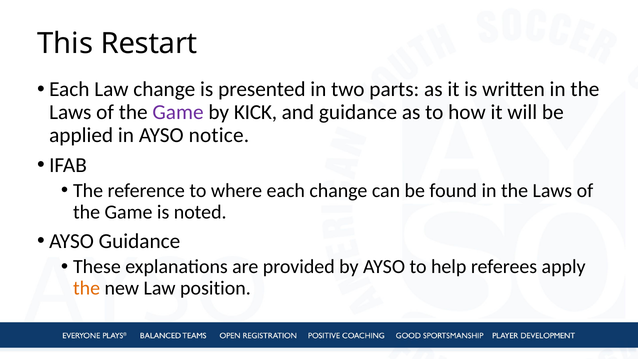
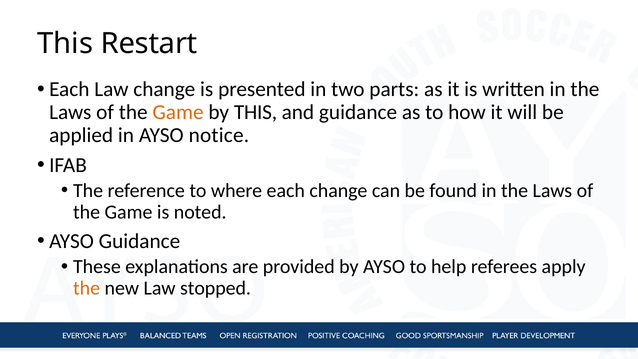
Game at (178, 112) colour: purple -> orange
by KICK: KICK -> THIS
position: position -> stopped
